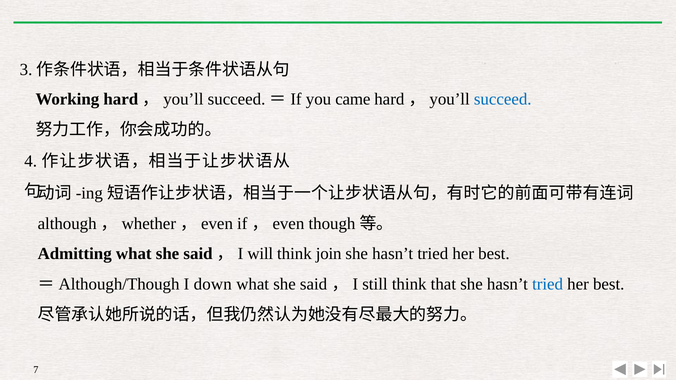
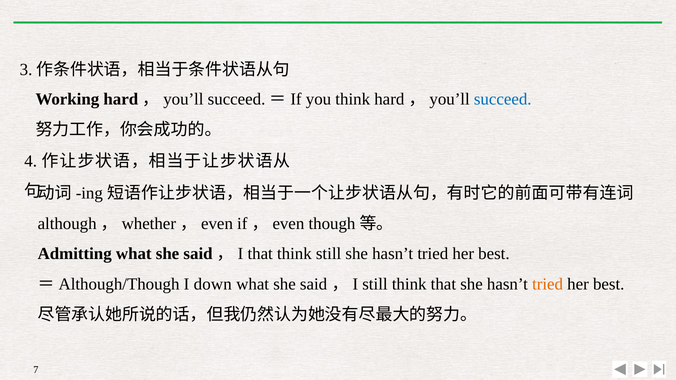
you came: came -> think
will at (260, 254): will -> that
think join: join -> still
tried at (548, 284) colour: blue -> orange
